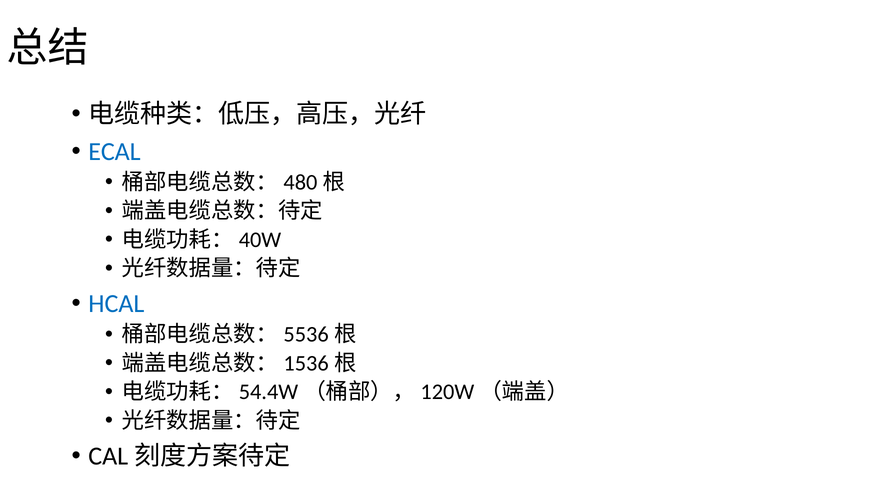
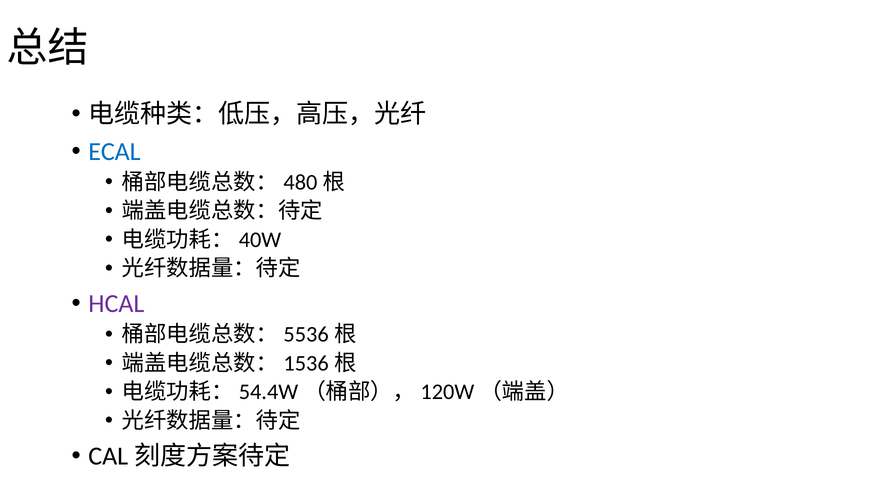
HCAL colour: blue -> purple
